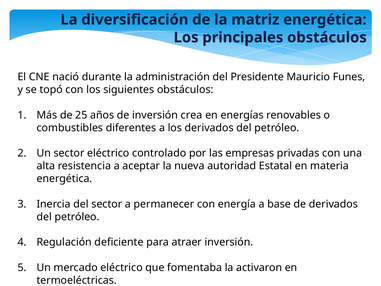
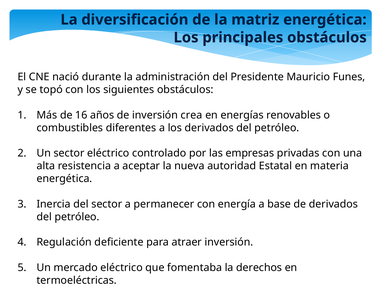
25: 25 -> 16
activaron: activaron -> derechos
